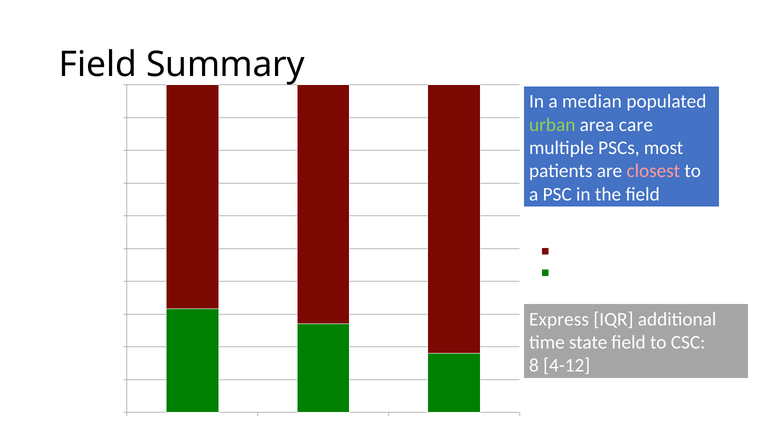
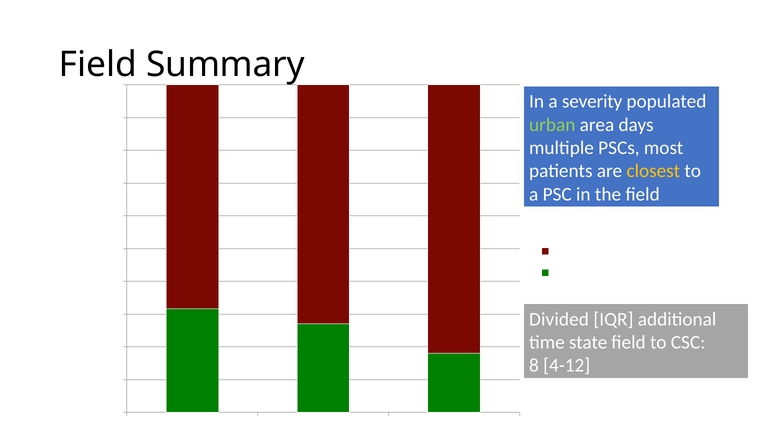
median: median -> severity
care: care -> days
closest at (653, 171) colour: pink -> yellow
Express: Express -> Divided
